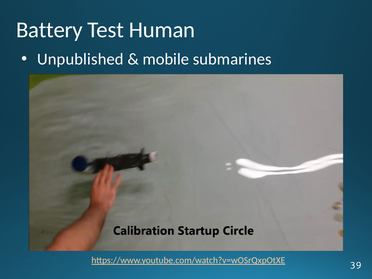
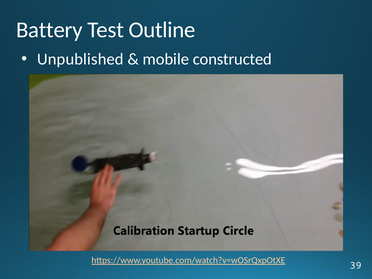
Human: Human -> Outline
submarines: submarines -> constructed
